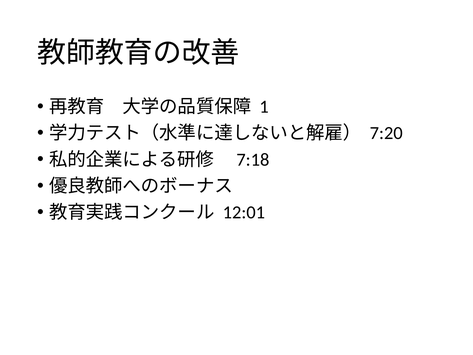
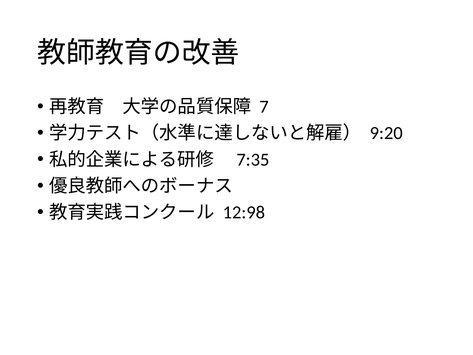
1: 1 -> 7
7:20: 7:20 -> 9:20
7:18: 7:18 -> 7:35
12:01: 12:01 -> 12:98
